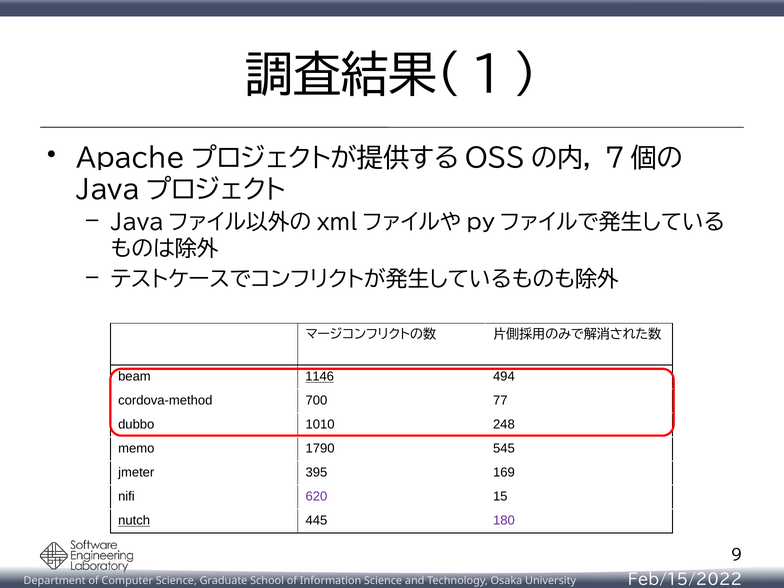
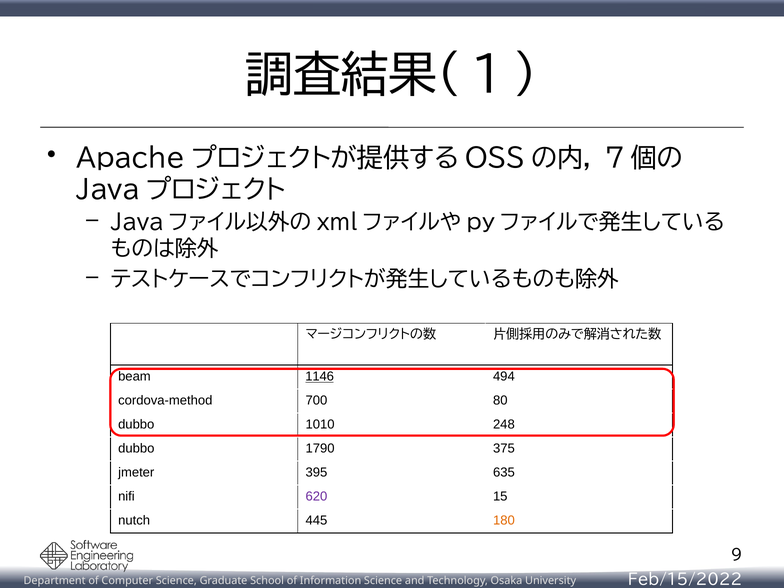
77: 77 -> 80
memo at (136, 449): memo -> dubbo
545: 545 -> 375
169: 169 -> 635
nutch underline: present -> none
180 colour: purple -> orange
